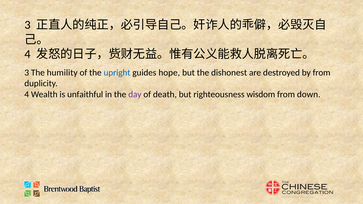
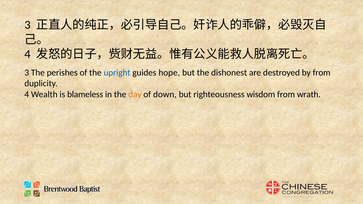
humility: humility -> perishes
unfaithful: unfaithful -> blameless
day colour: purple -> orange
death: death -> down
down: down -> wrath
